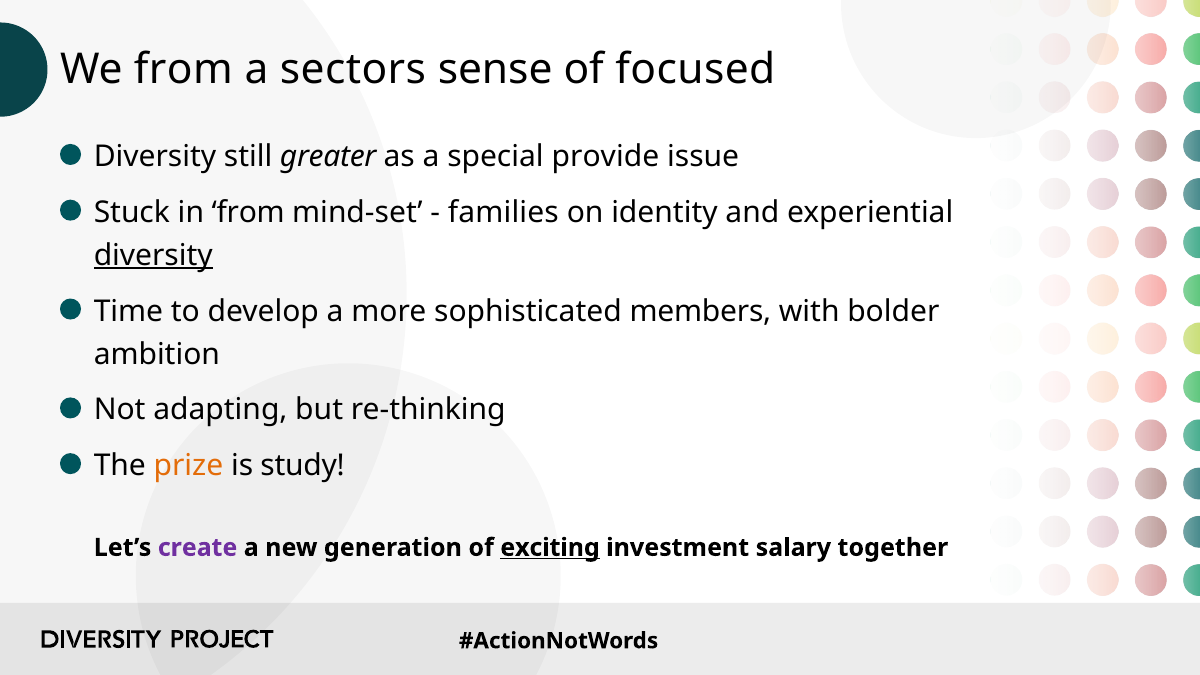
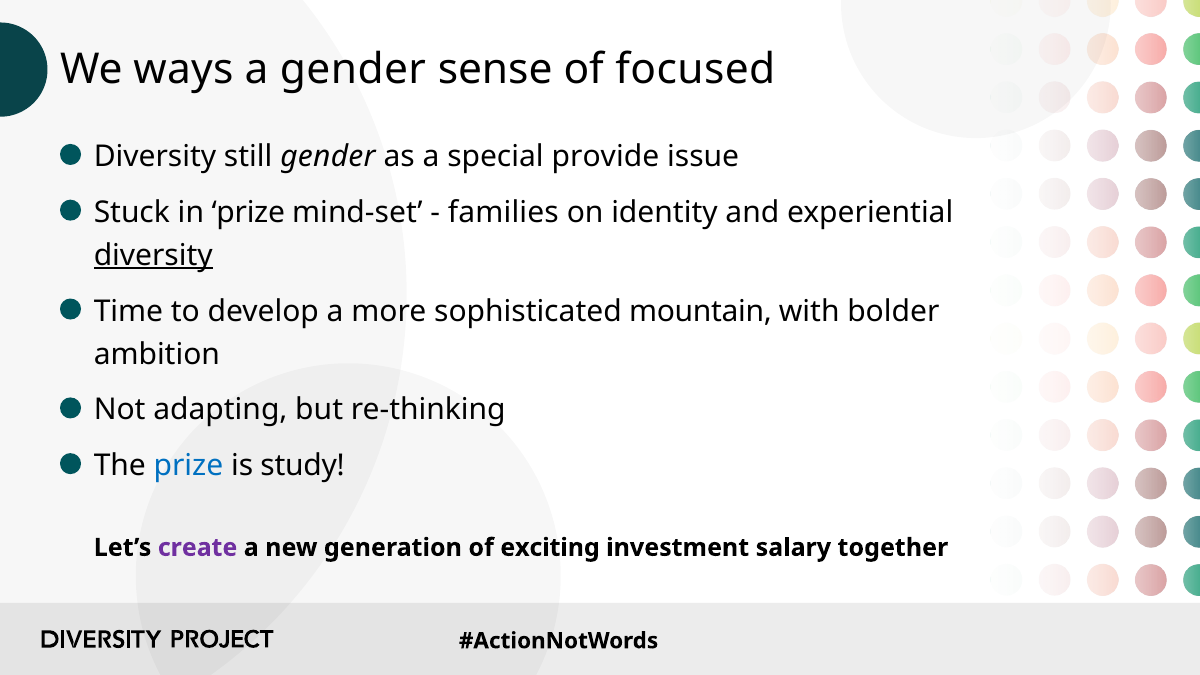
We from: from -> ways
a sectors: sectors -> gender
still greater: greater -> gender
in from: from -> prize
members: members -> mountain
prize at (188, 466) colour: orange -> blue
exciting underline: present -> none
